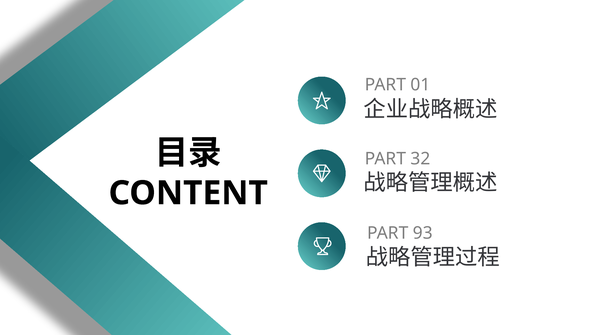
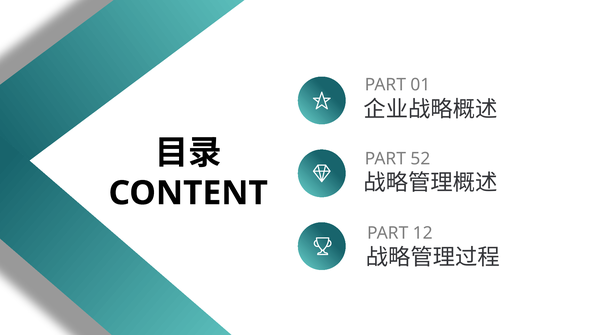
32: 32 -> 52
93: 93 -> 12
